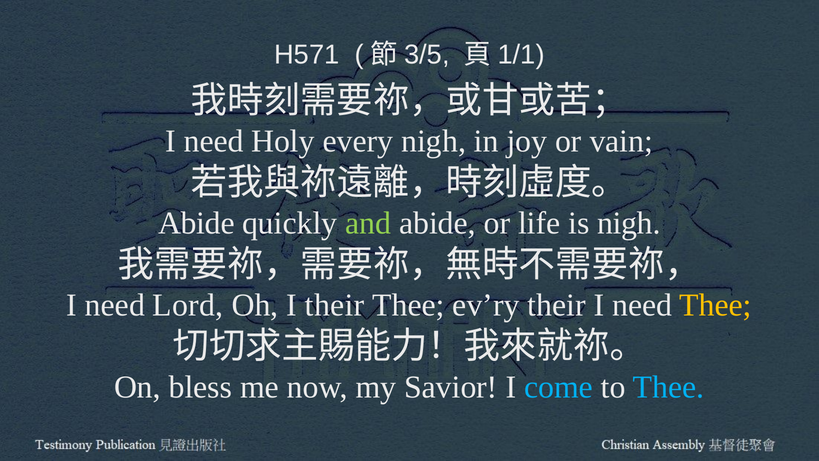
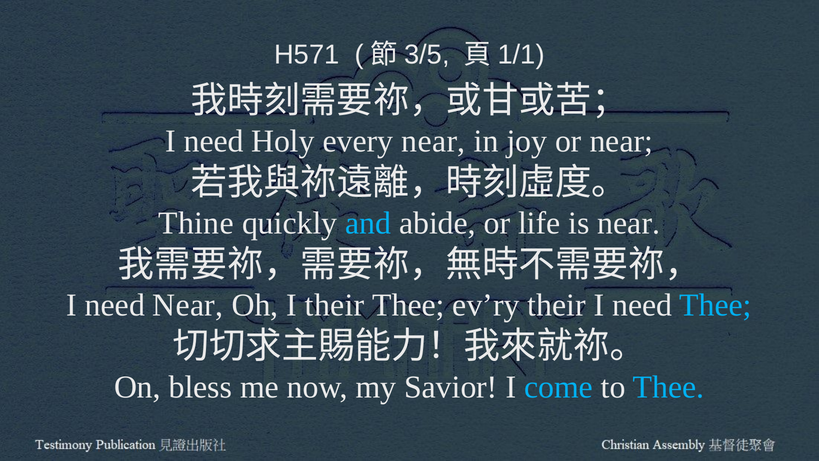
every nigh: nigh -> near
or vain: vain -> near
Abide at (196, 223): Abide -> Thine
and colour: light green -> light blue
is nigh: nigh -> near
need Lord: Lord -> Near
Thee at (716, 305) colour: yellow -> light blue
